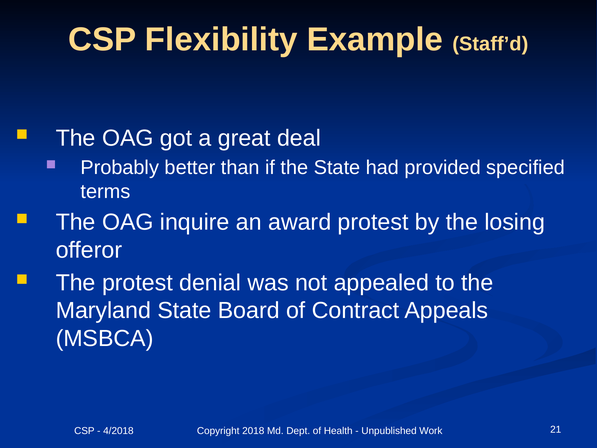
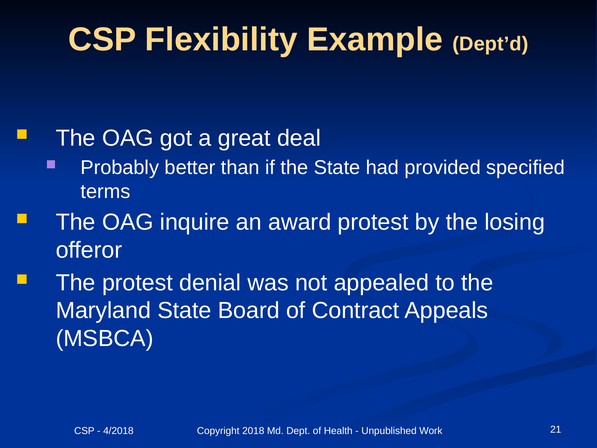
Staff’d: Staff’d -> Dept’d
